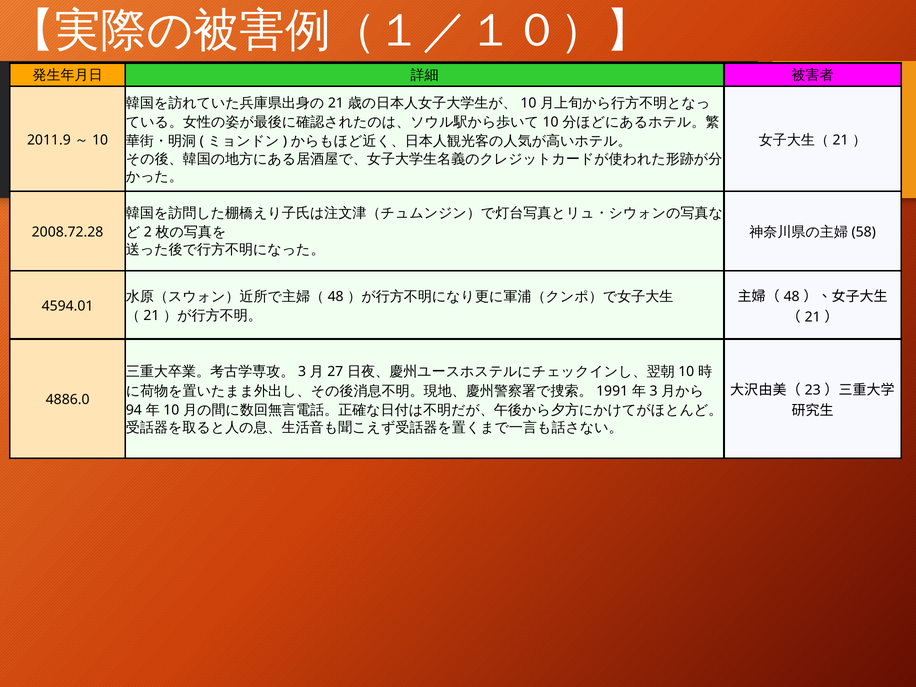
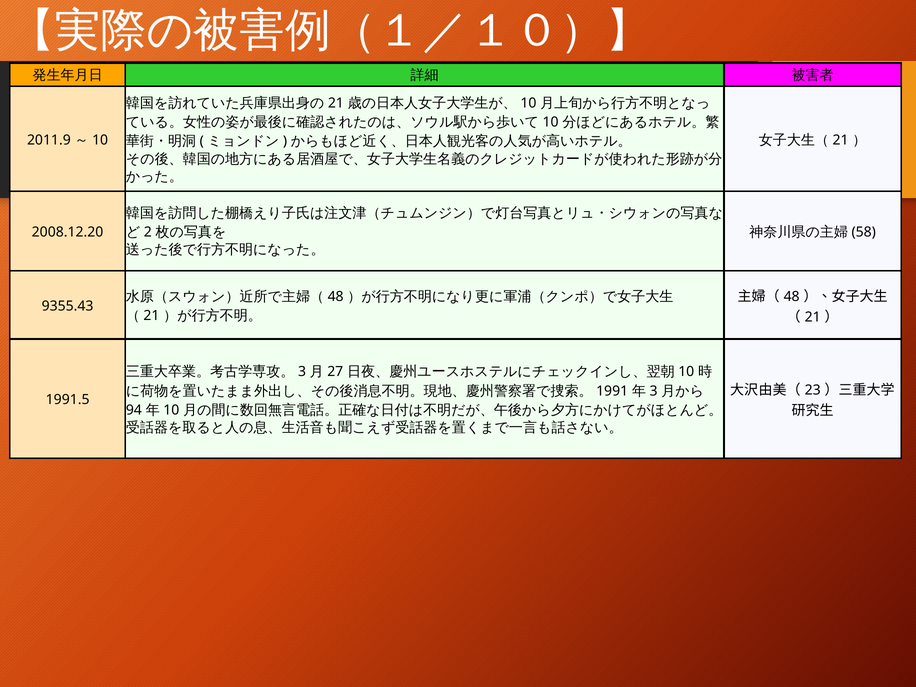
2008.72.28: 2008.72.28 -> 2008.12.20
4594.01: 4594.01 -> 9355.43
4886.0: 4886.0 -> 1991.5
